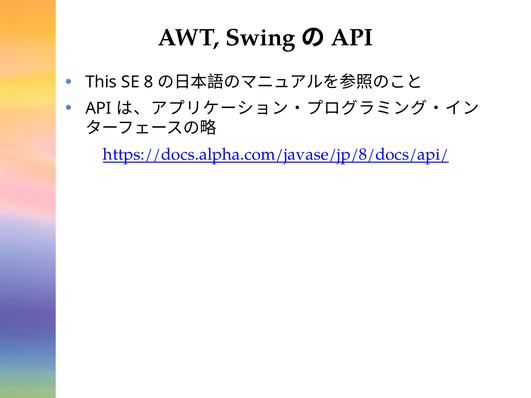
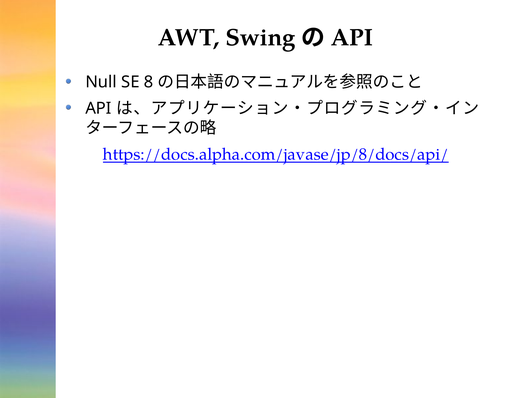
This: This -> Null
